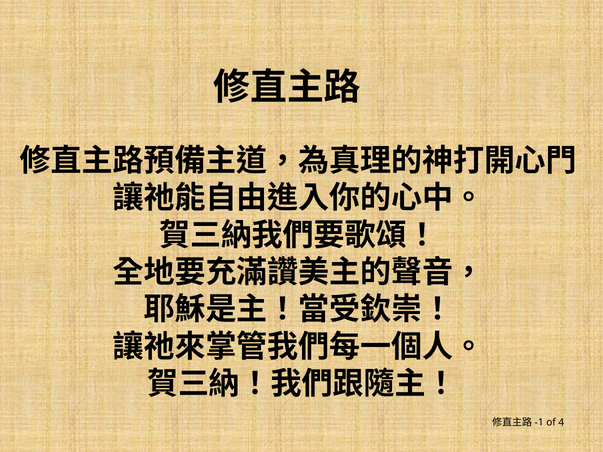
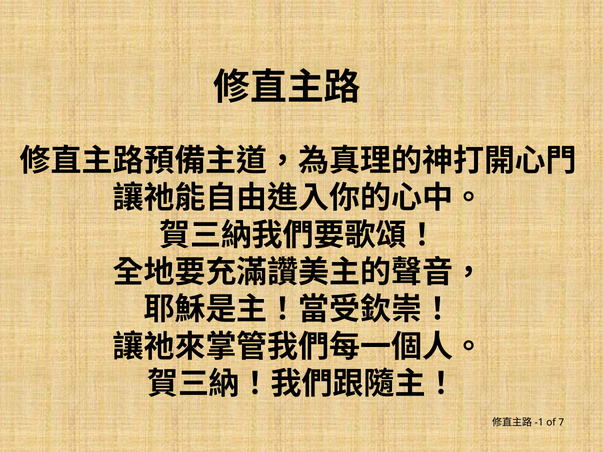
4: 4 -> 7
